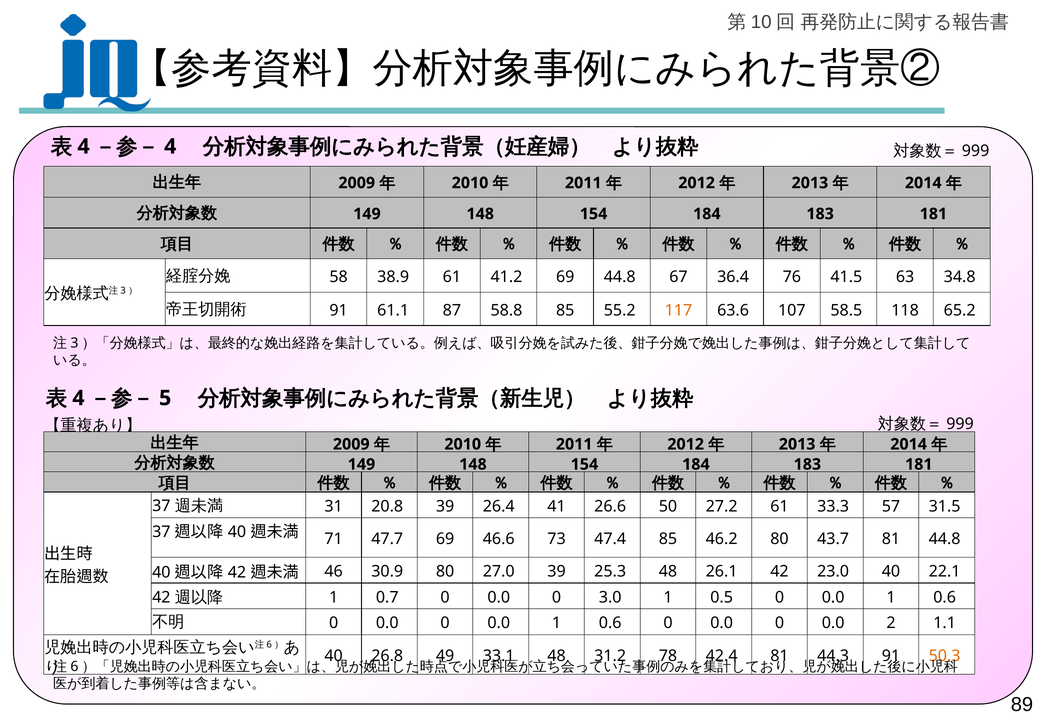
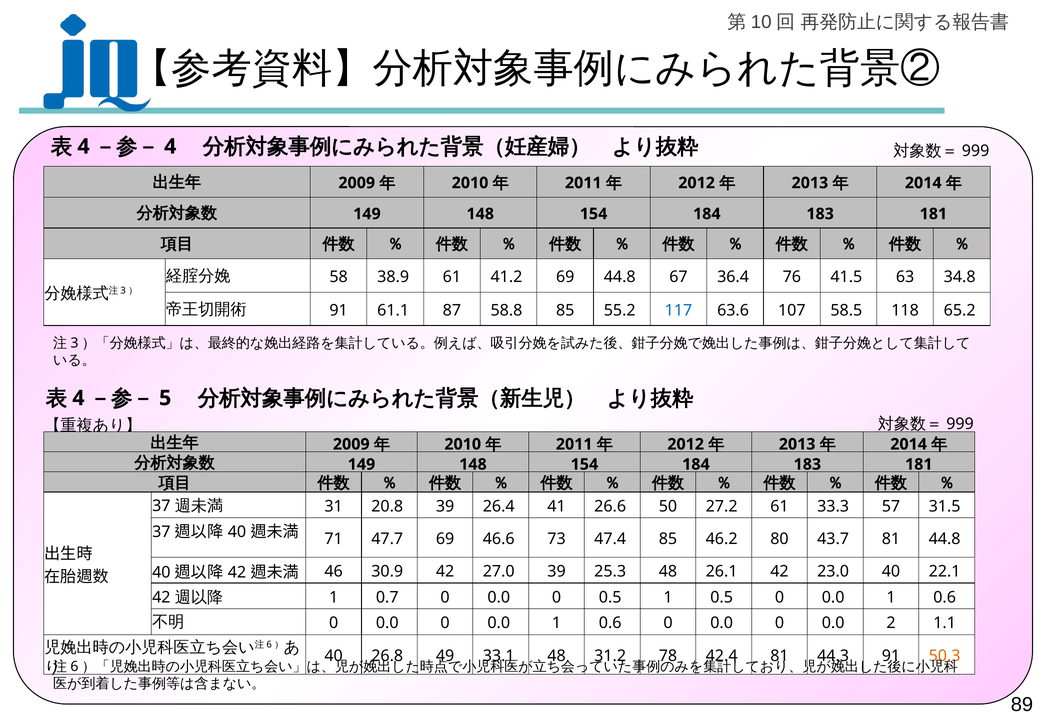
117 colour: orange -> blue
30.9 80: 80 -> 42
0 3.0: 3.0 -> 0.5
